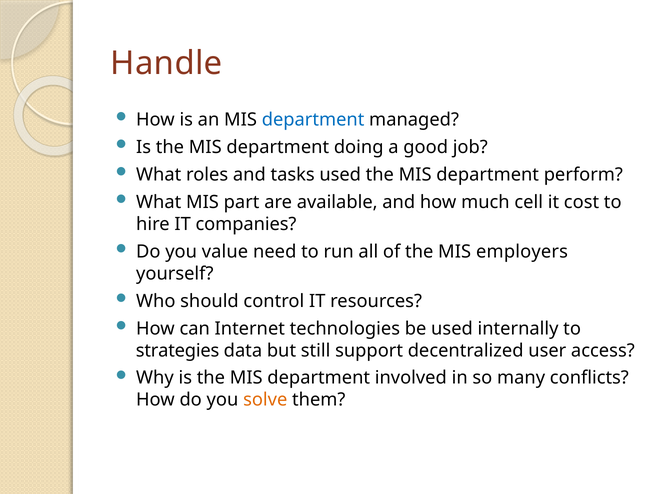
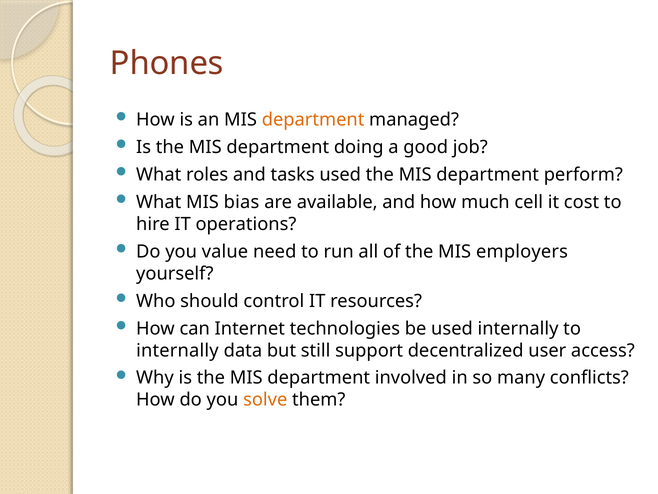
Handle: Handle -> Phones
department at (313, 120) colour: blue -> orange
part: part -> bias
companies: companies -> operations
strategies at (178, 350): strategies -> internally
